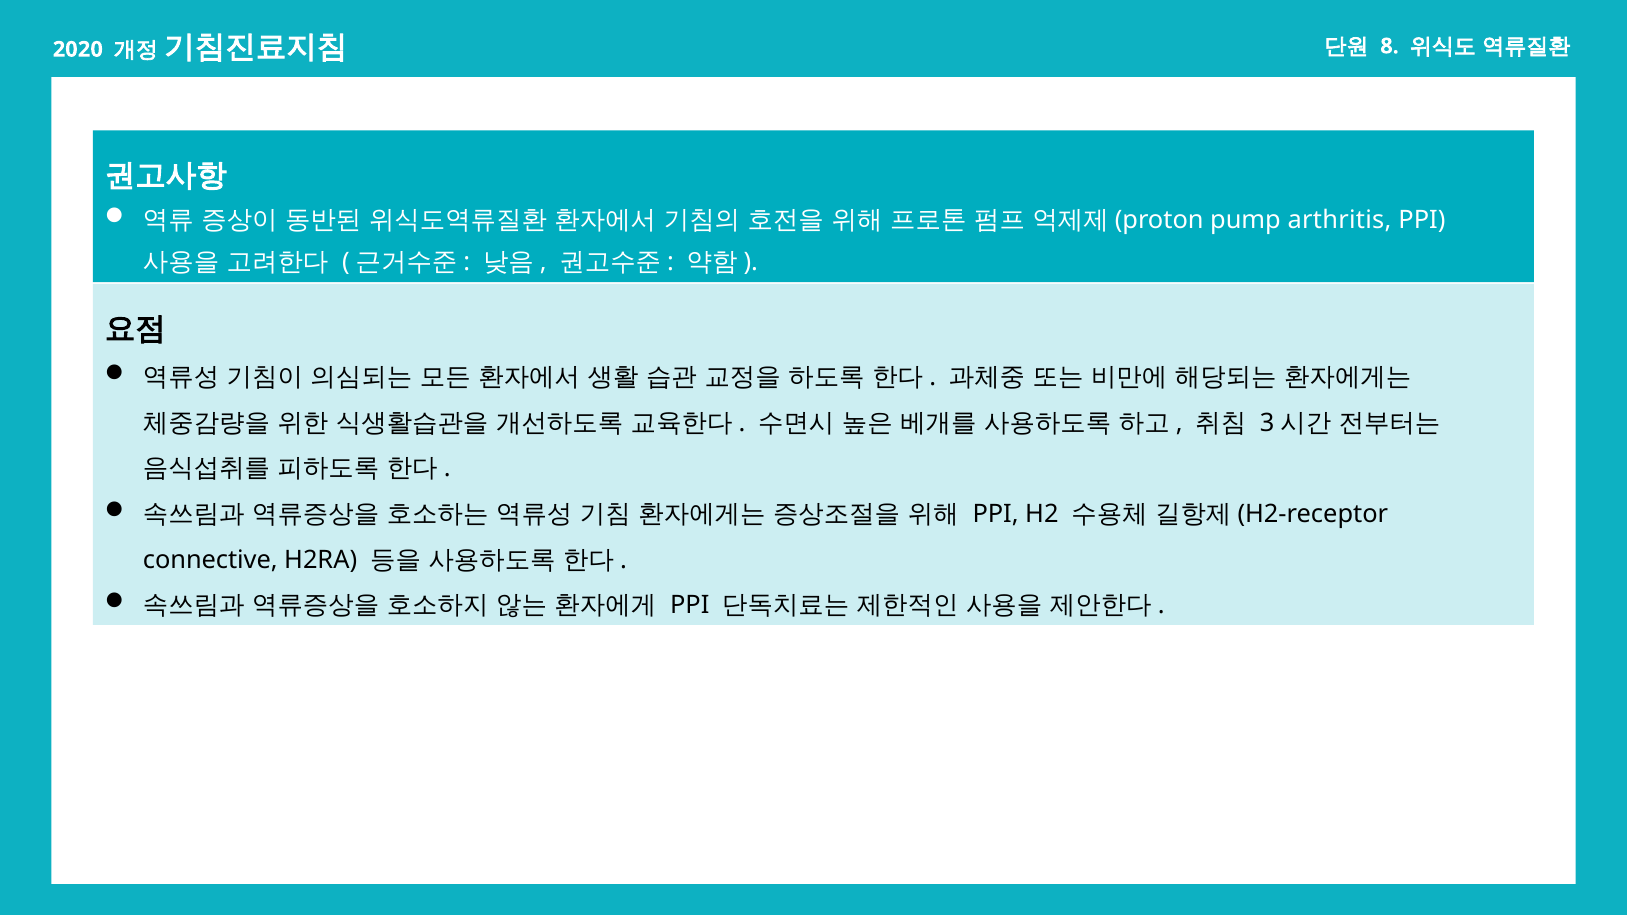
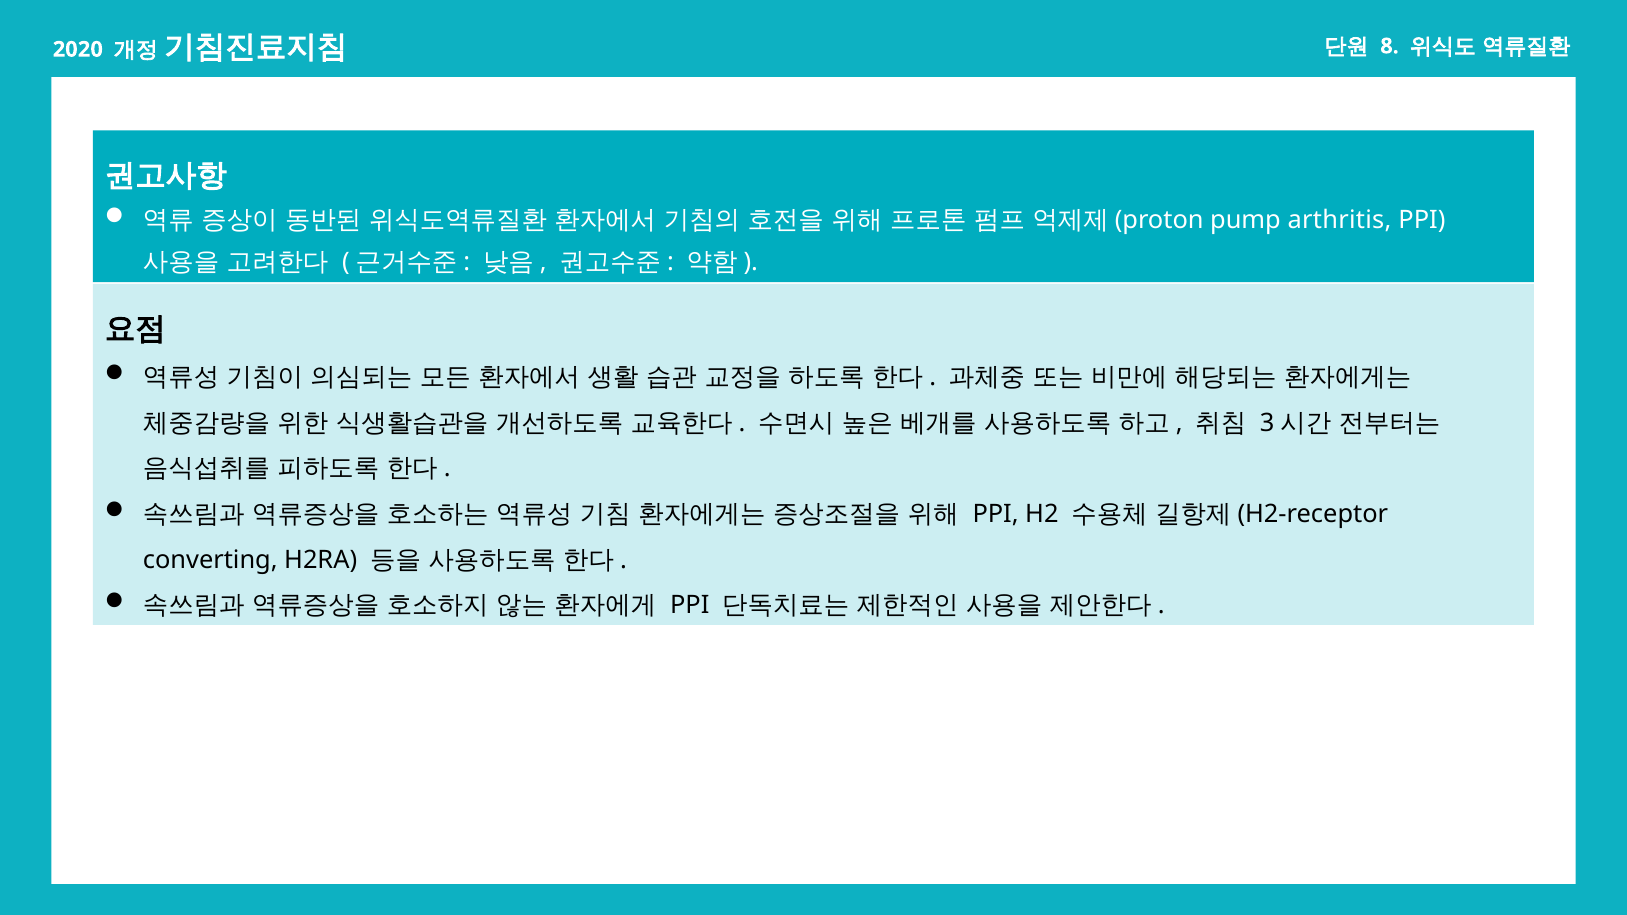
connective: connective -> converting
